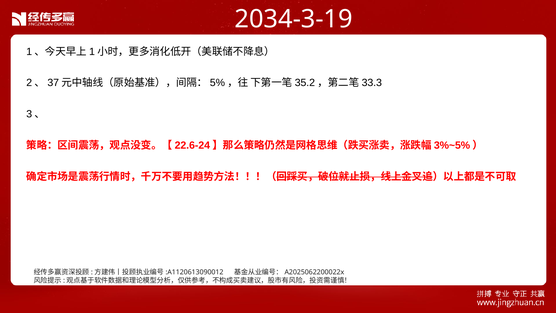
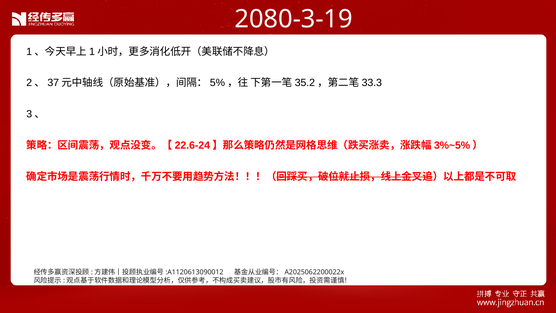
2034-3-19: 2034-3-19 -> 2080-3-19
